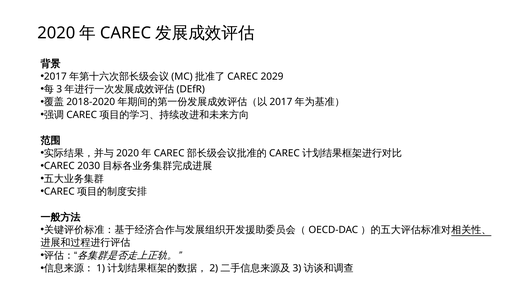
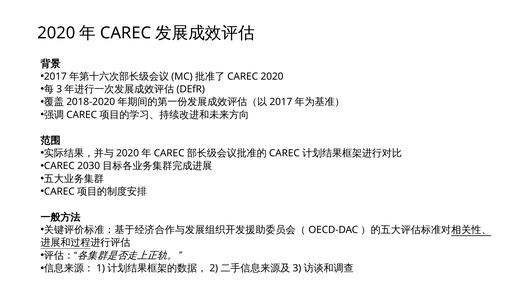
2029 at (272, 76): 2029 -> 2020
